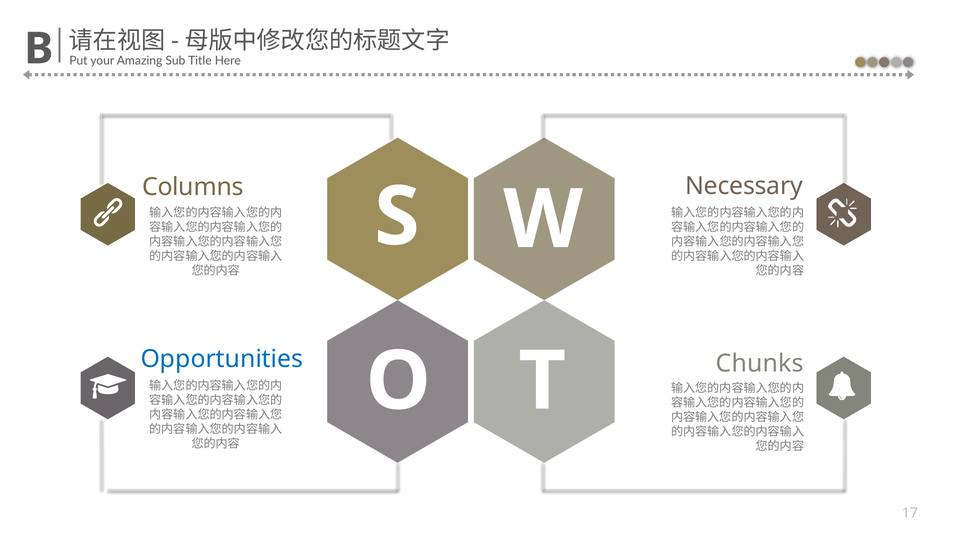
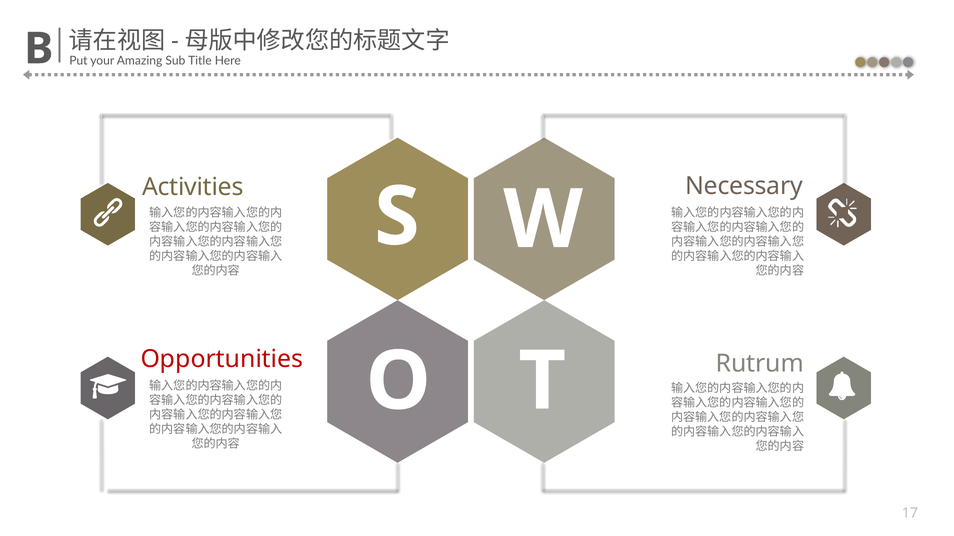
Columns: Columns -> Activities
Opportunities colour: blue -> red
Chunks: Chunks -> Rutrum
